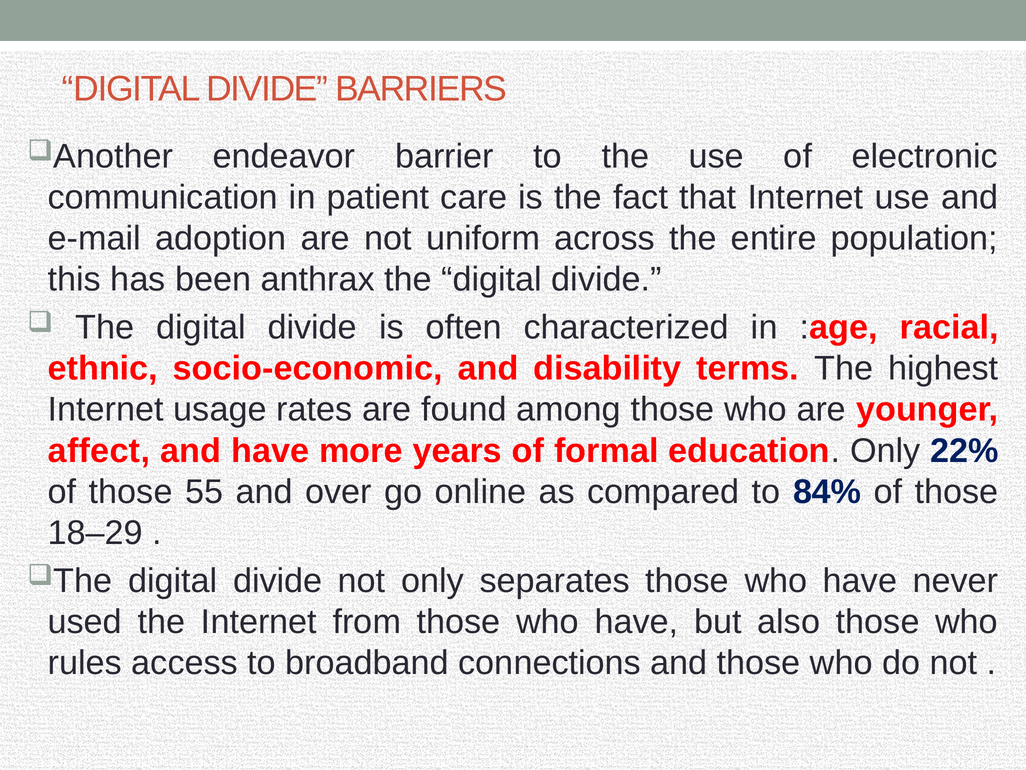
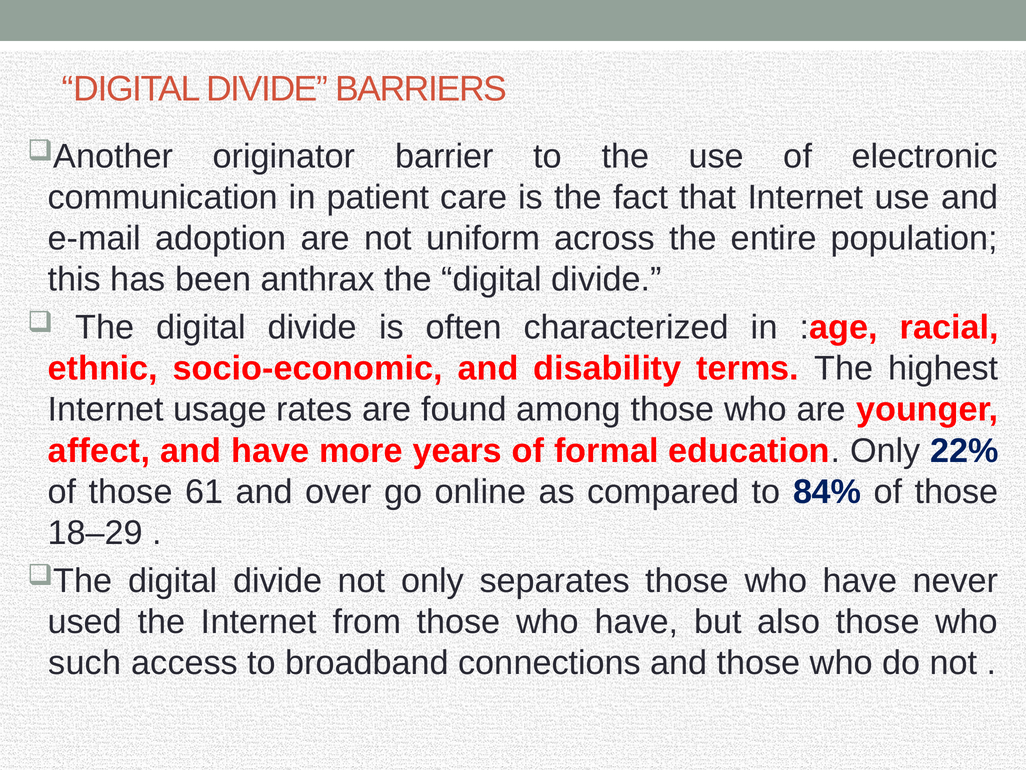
endeavor: endeavor -> originator
55: 55 -> 61
rules: rules -> such
